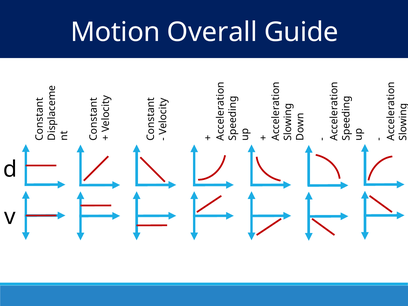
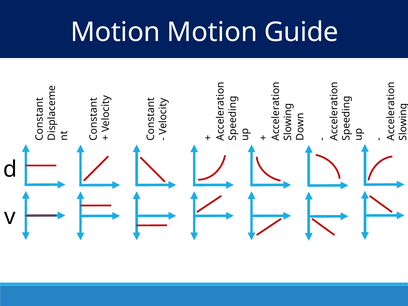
Motion Overall: Overall -> Motion
